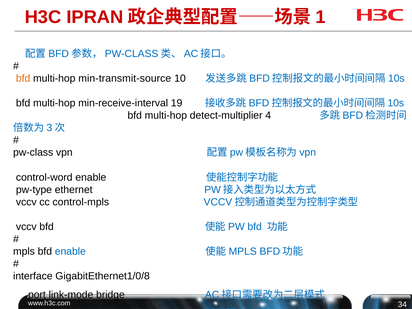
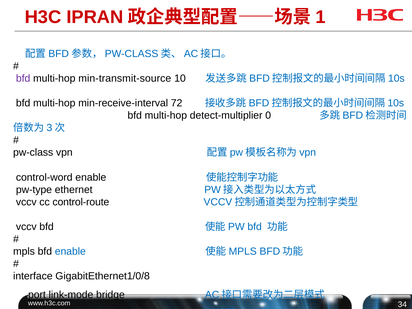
bfd at (23, 78) colour: orange -> purple
19: 19 -> 72
4: 4 -> 0
control-mpls: control-mpls -> control-route
